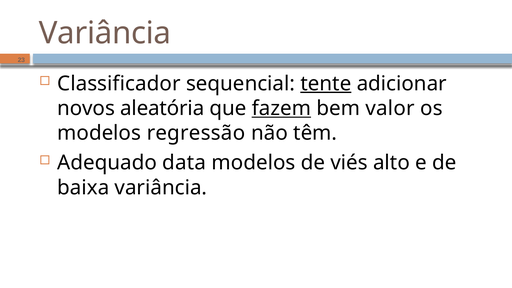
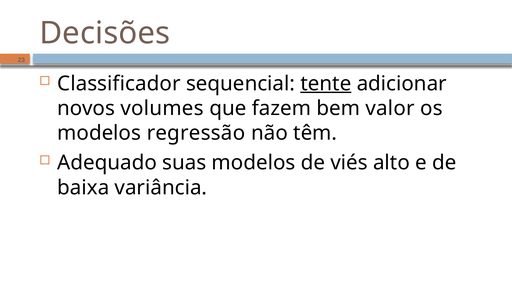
Variância at (105, 33): Variância -> Decisões
aleatória: aleatória -> volumes
fazem underline: present -> none
data: data -> suas
